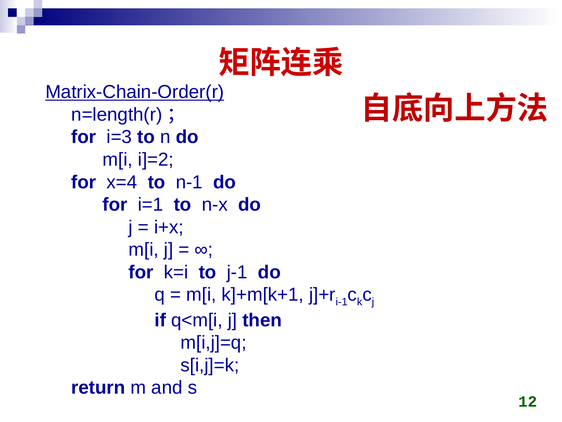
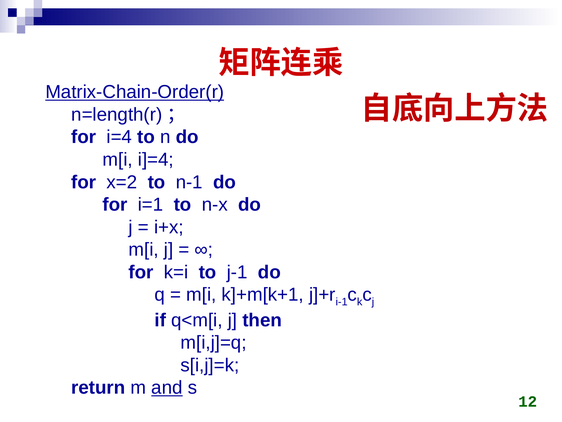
i=3: i=3 -> i=4
i]=2: i]=2 -> i]=4
x=4: x=4 -> x=2
and underline: none -> present
